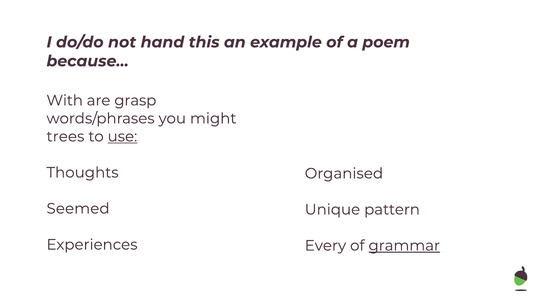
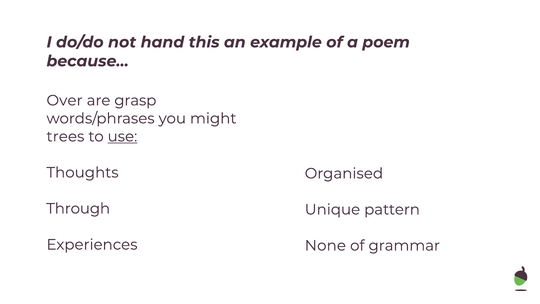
With: With -> Over
Seemed: Seemed -> Through
Every: Every -> None
grammar underline: present -> none
